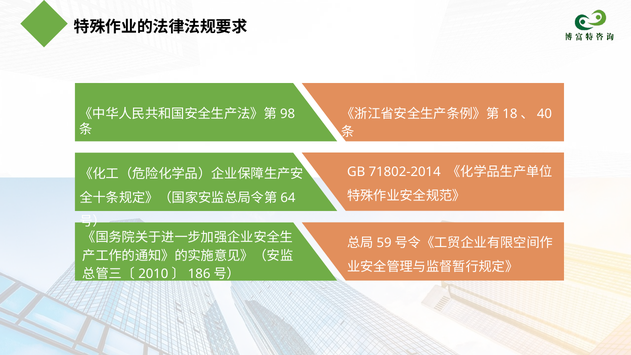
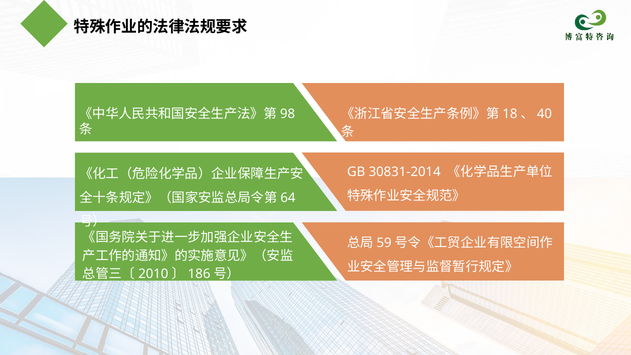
71802-2014: 71802-2014 -> 30831-2014
